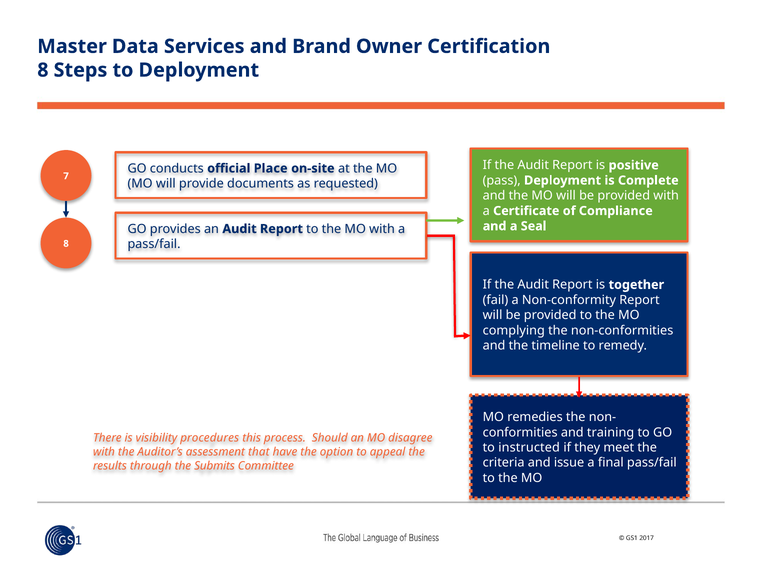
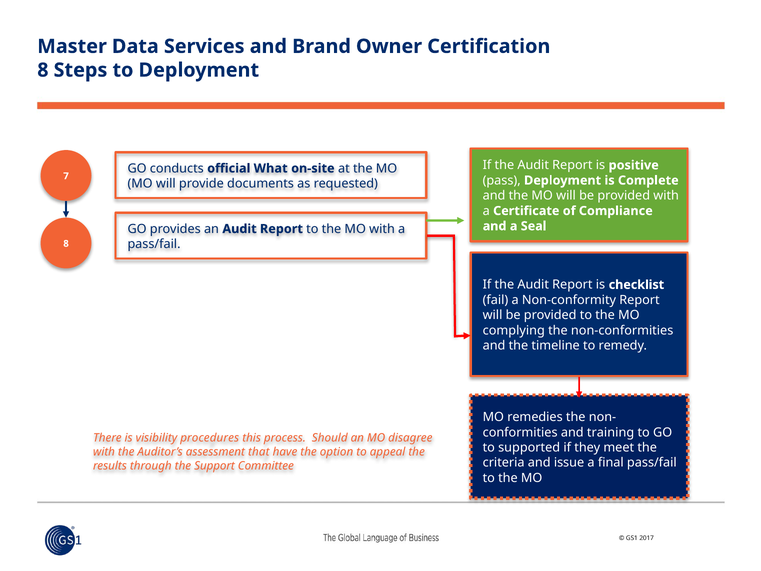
Place: Place -> What
together: together -> checklist
instructed: instructed -> supported
Submits: Submits -> Support
